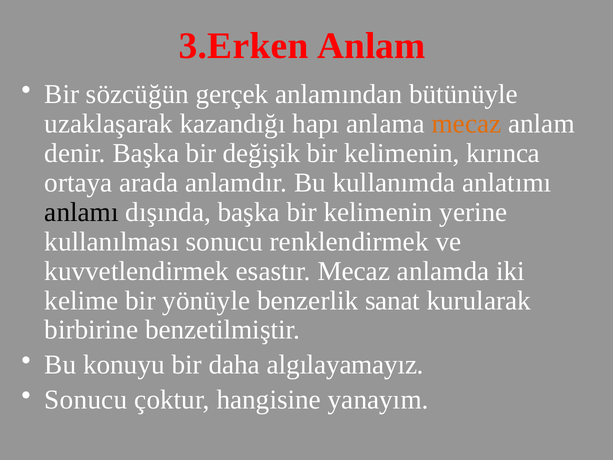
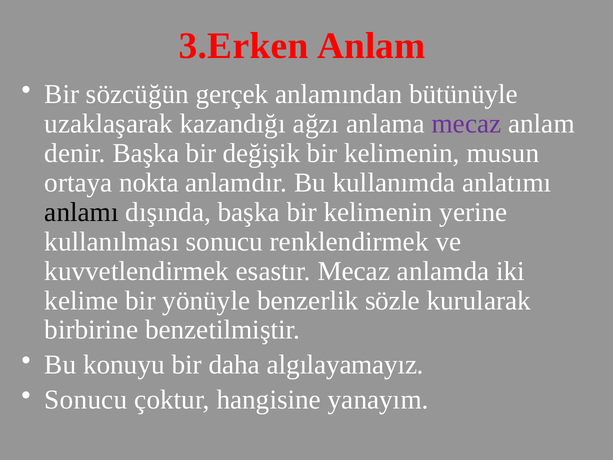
hapı: hapı -> ağzı
mecaz at (467, 124) colour: orange -> purple
kırınca: kırınca -> musun
arada: arada -> nokta
sanat: sanat -> sözle
